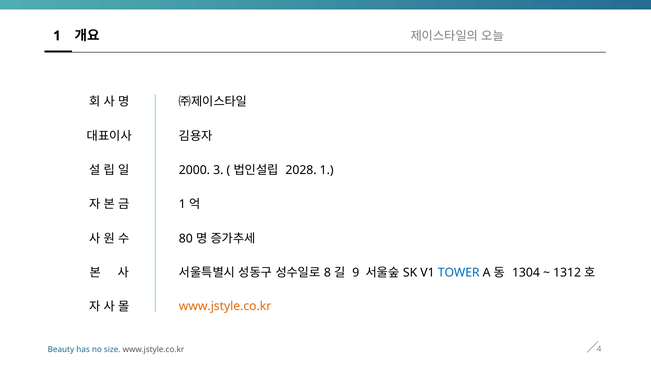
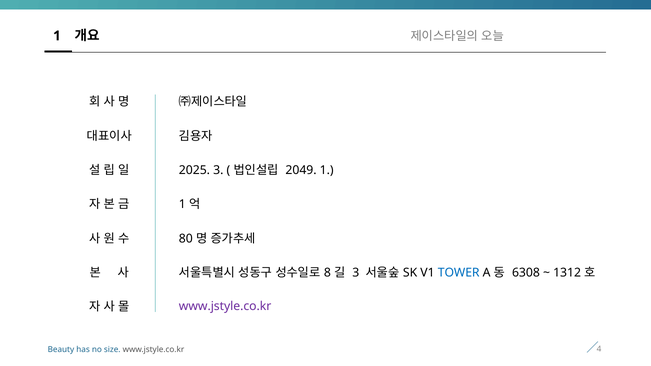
2000: 2000 -> 2025
2028: 2028 -> 2049
9 at (356, 273): 9 -> 3
1304: 1304 -> 6308
www.jstyle.co.kr at (225, 306) colour: orange -> purple
